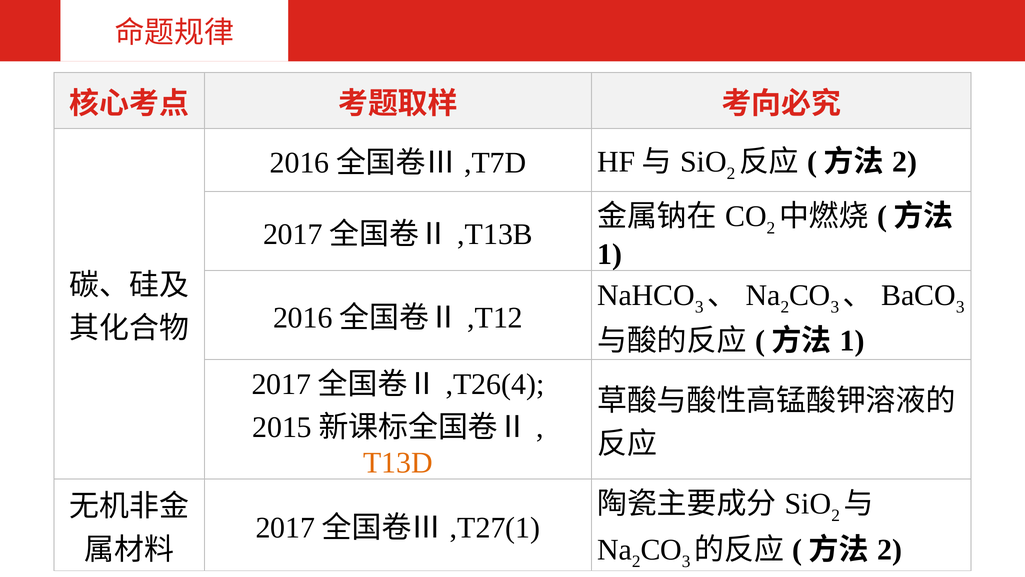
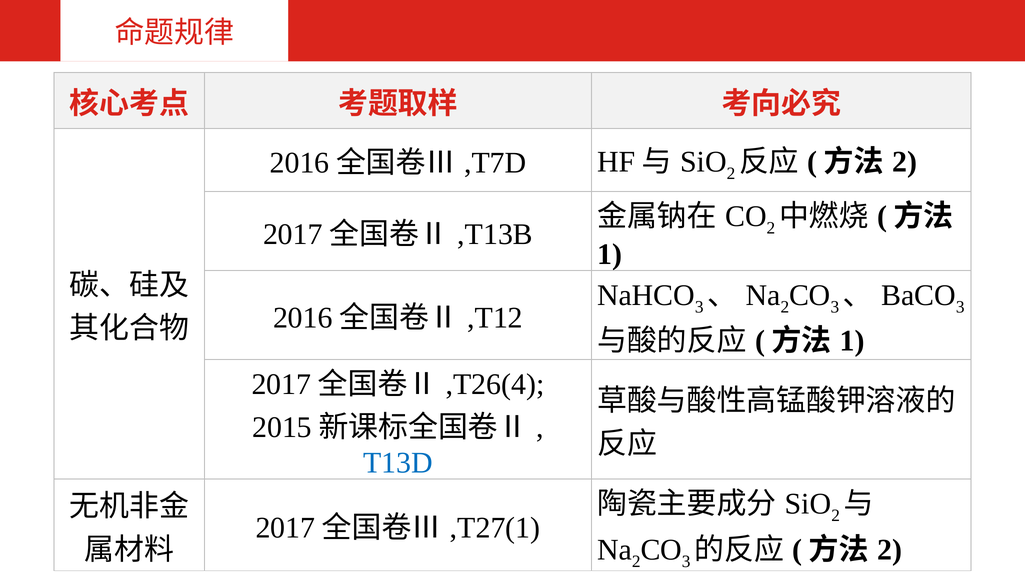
T13D colour: orange -> blue
